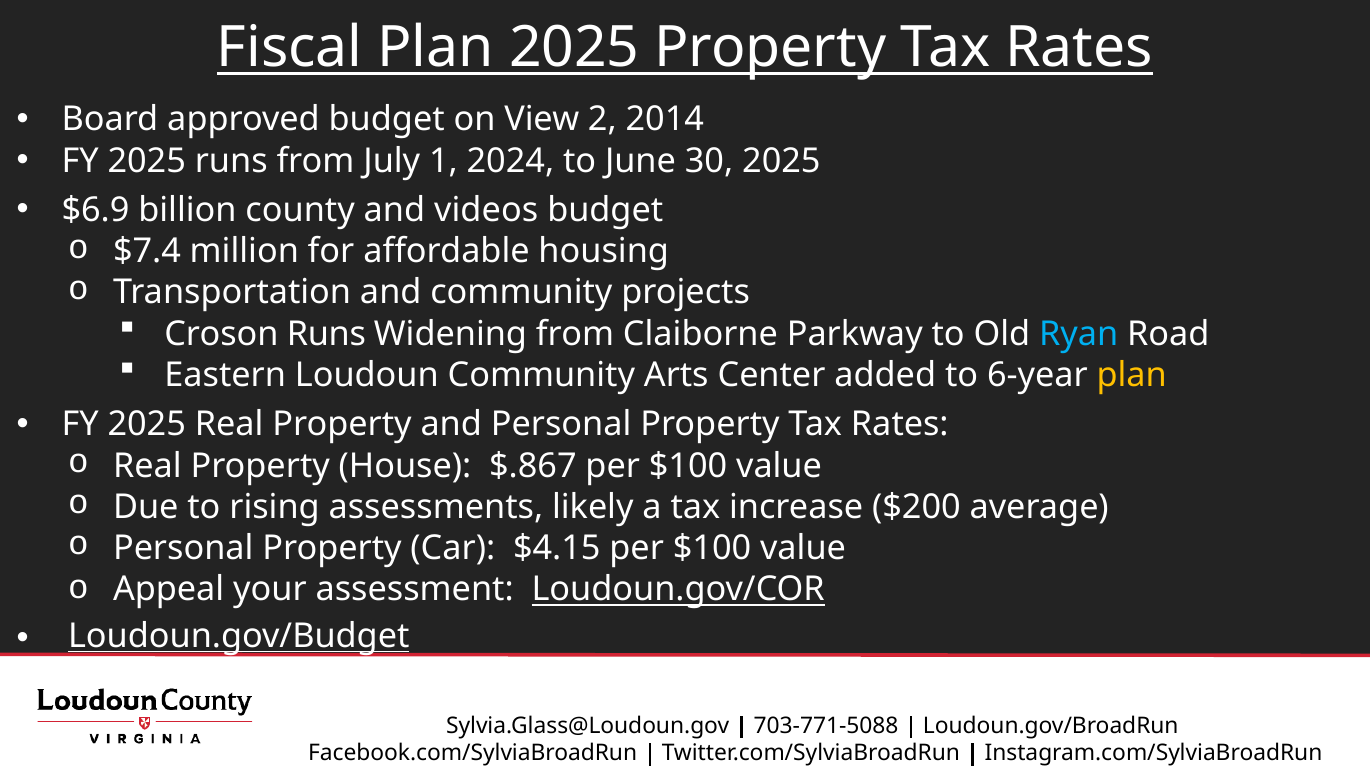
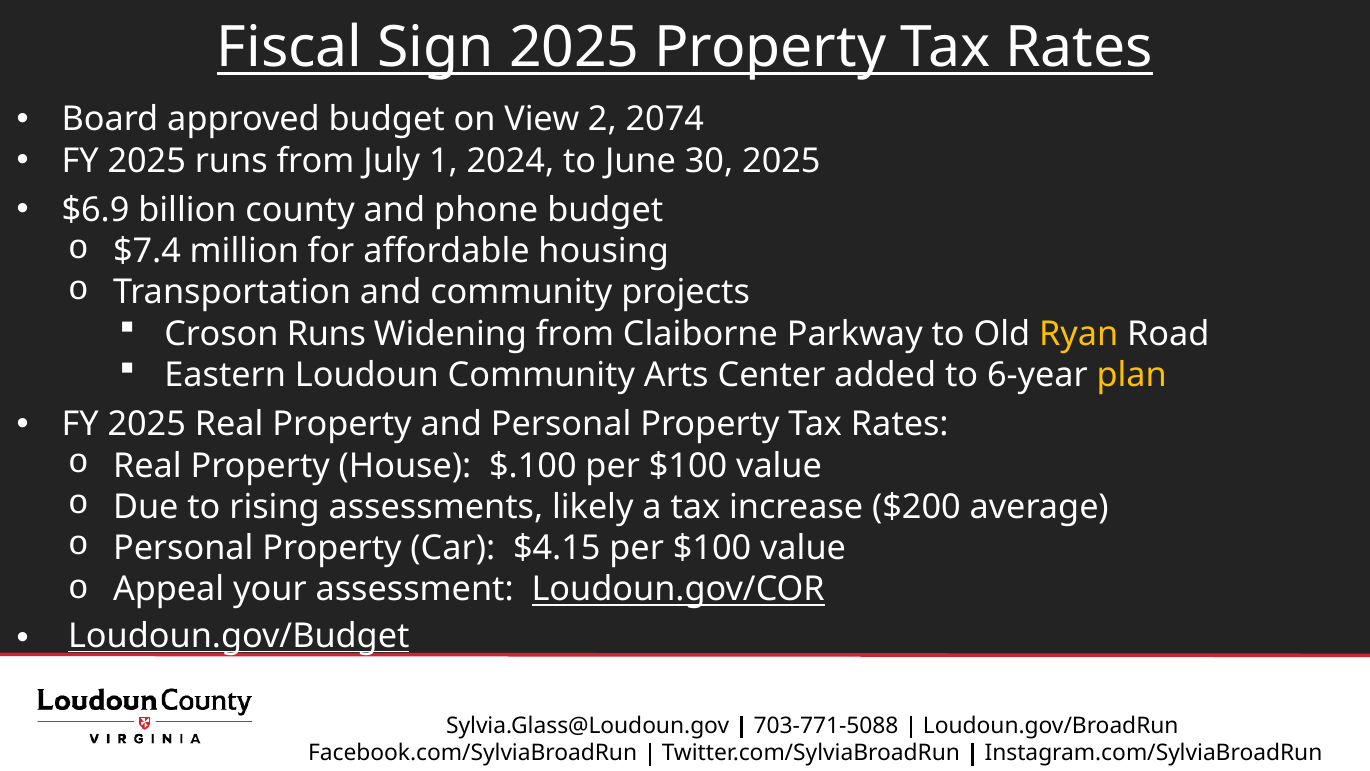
Fiscal Plan: Plan -> Sign
2014: 2014 -> 2074
videos: videos -> phone
Ryan colour: light blue -> yellow
$.867: $.867 -> $.100
